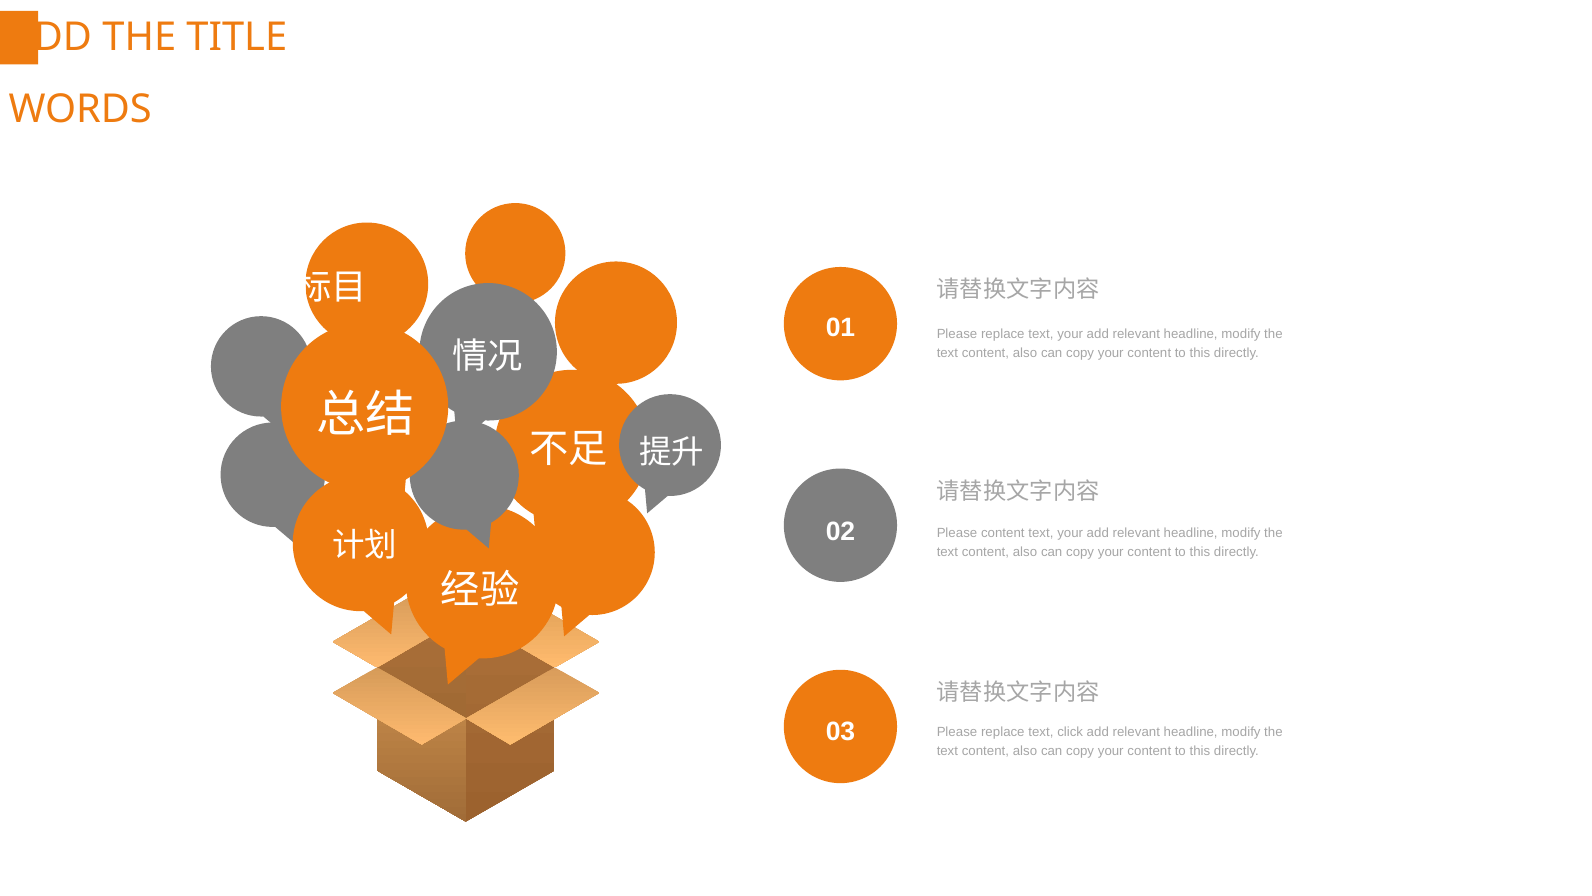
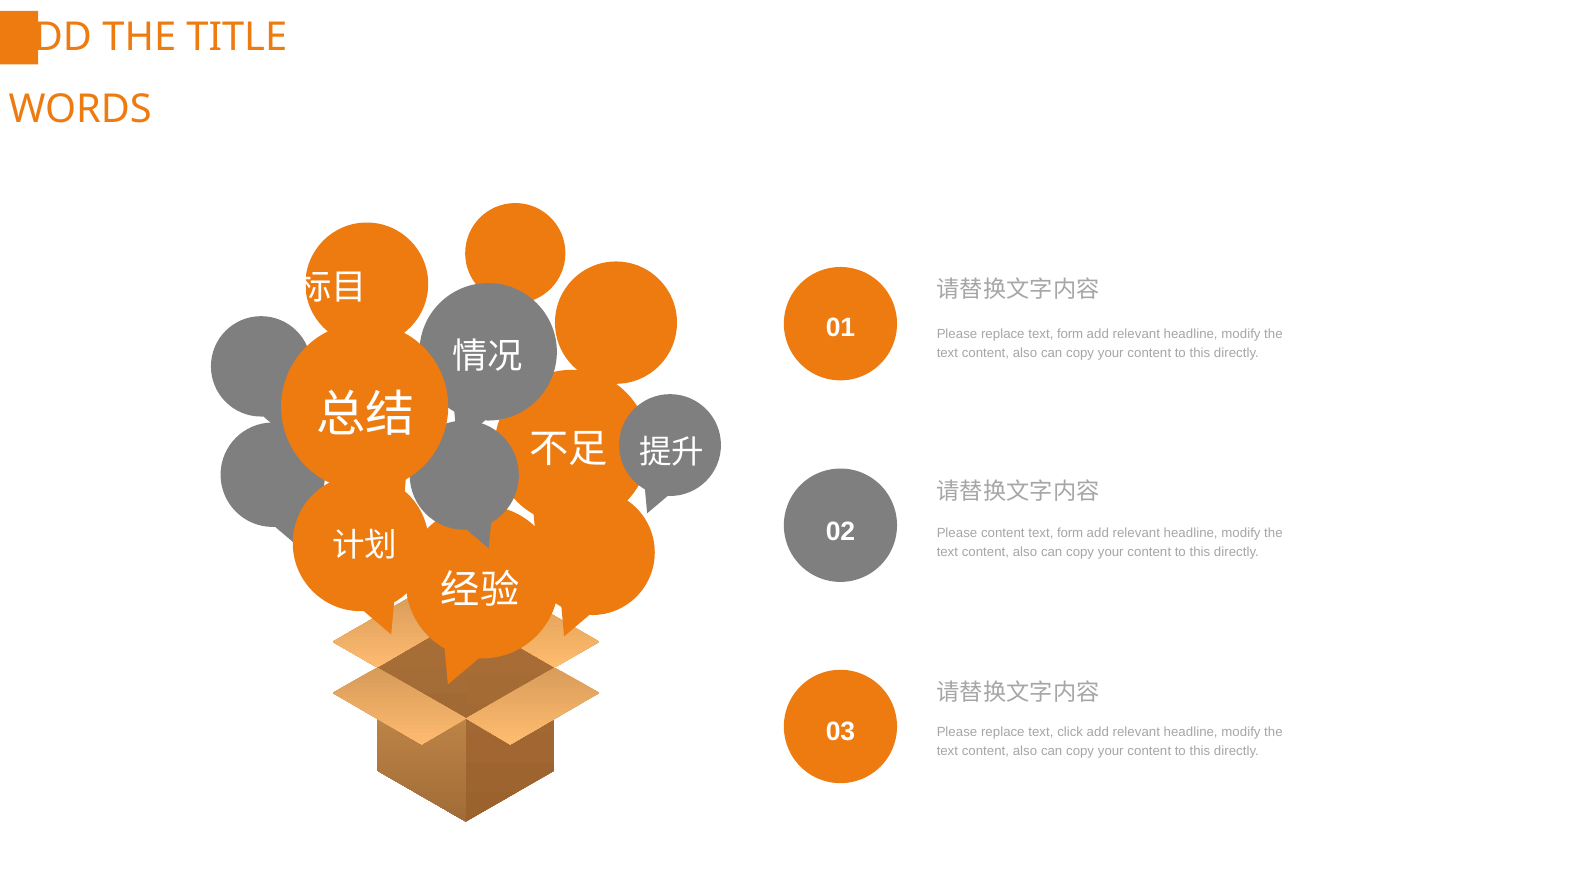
replace text your: your -> form
your at (1070, 533): your -> form
